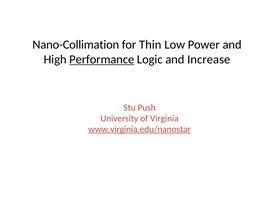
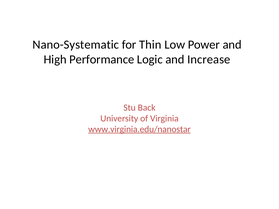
Nano-Collimation: Nano-Collimation -> Nano-Systematic
Performance underline: present -> none
Push: Push -> Back
